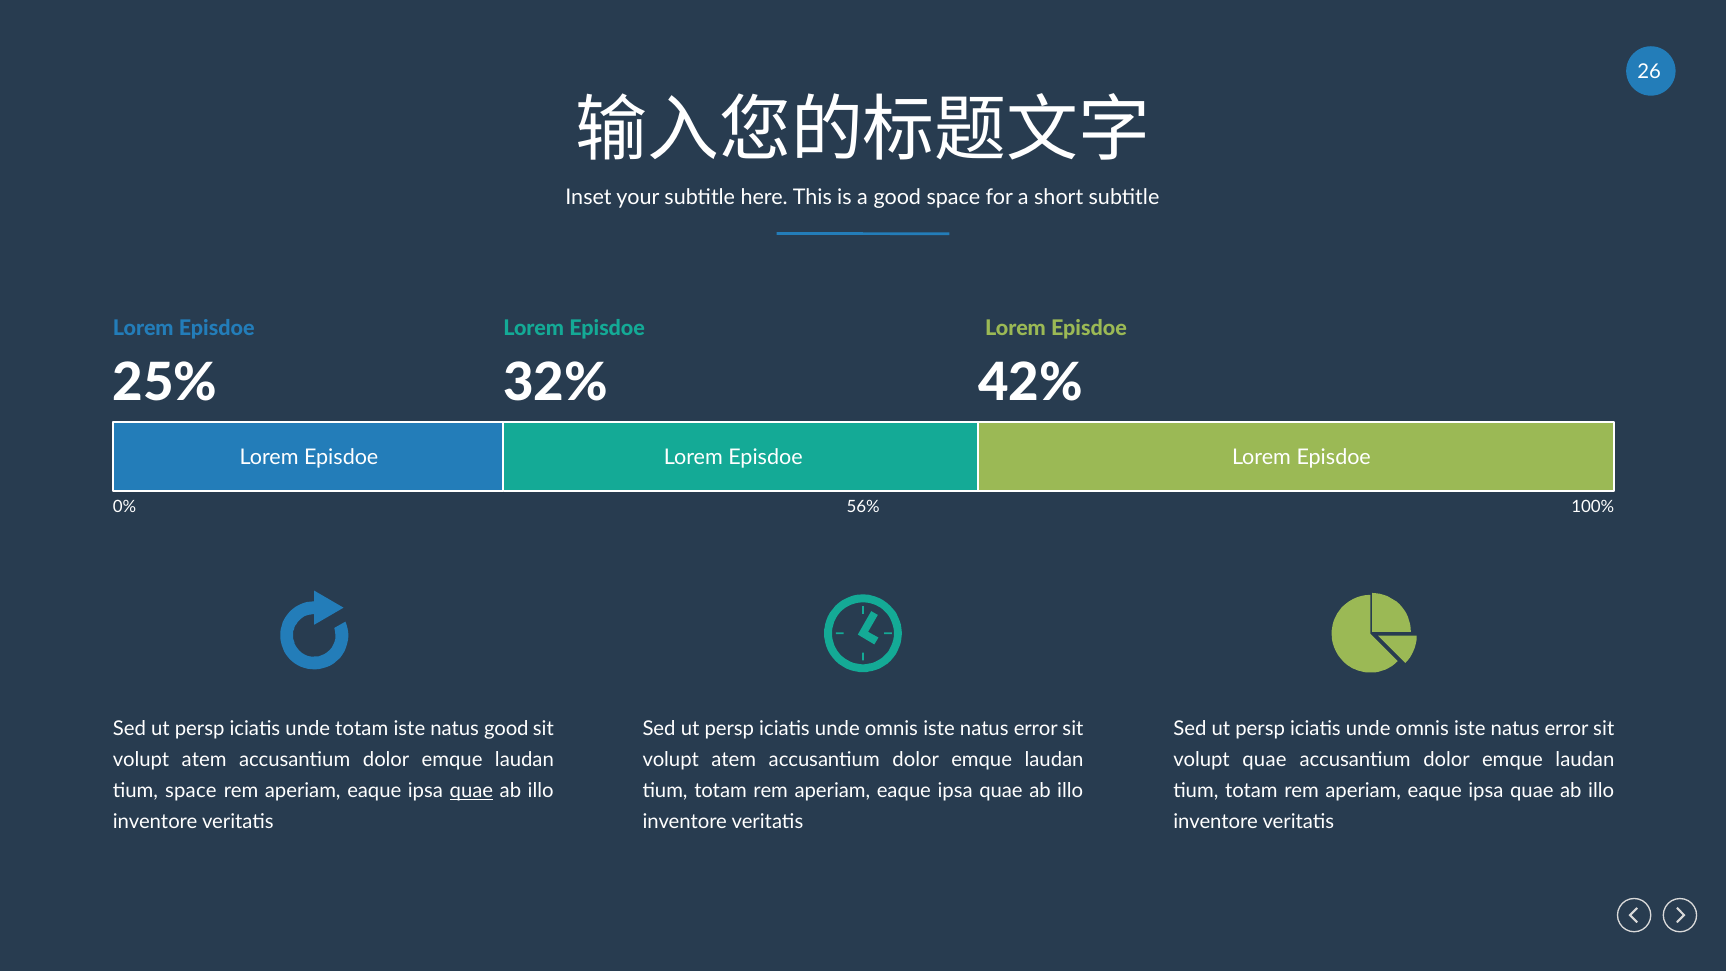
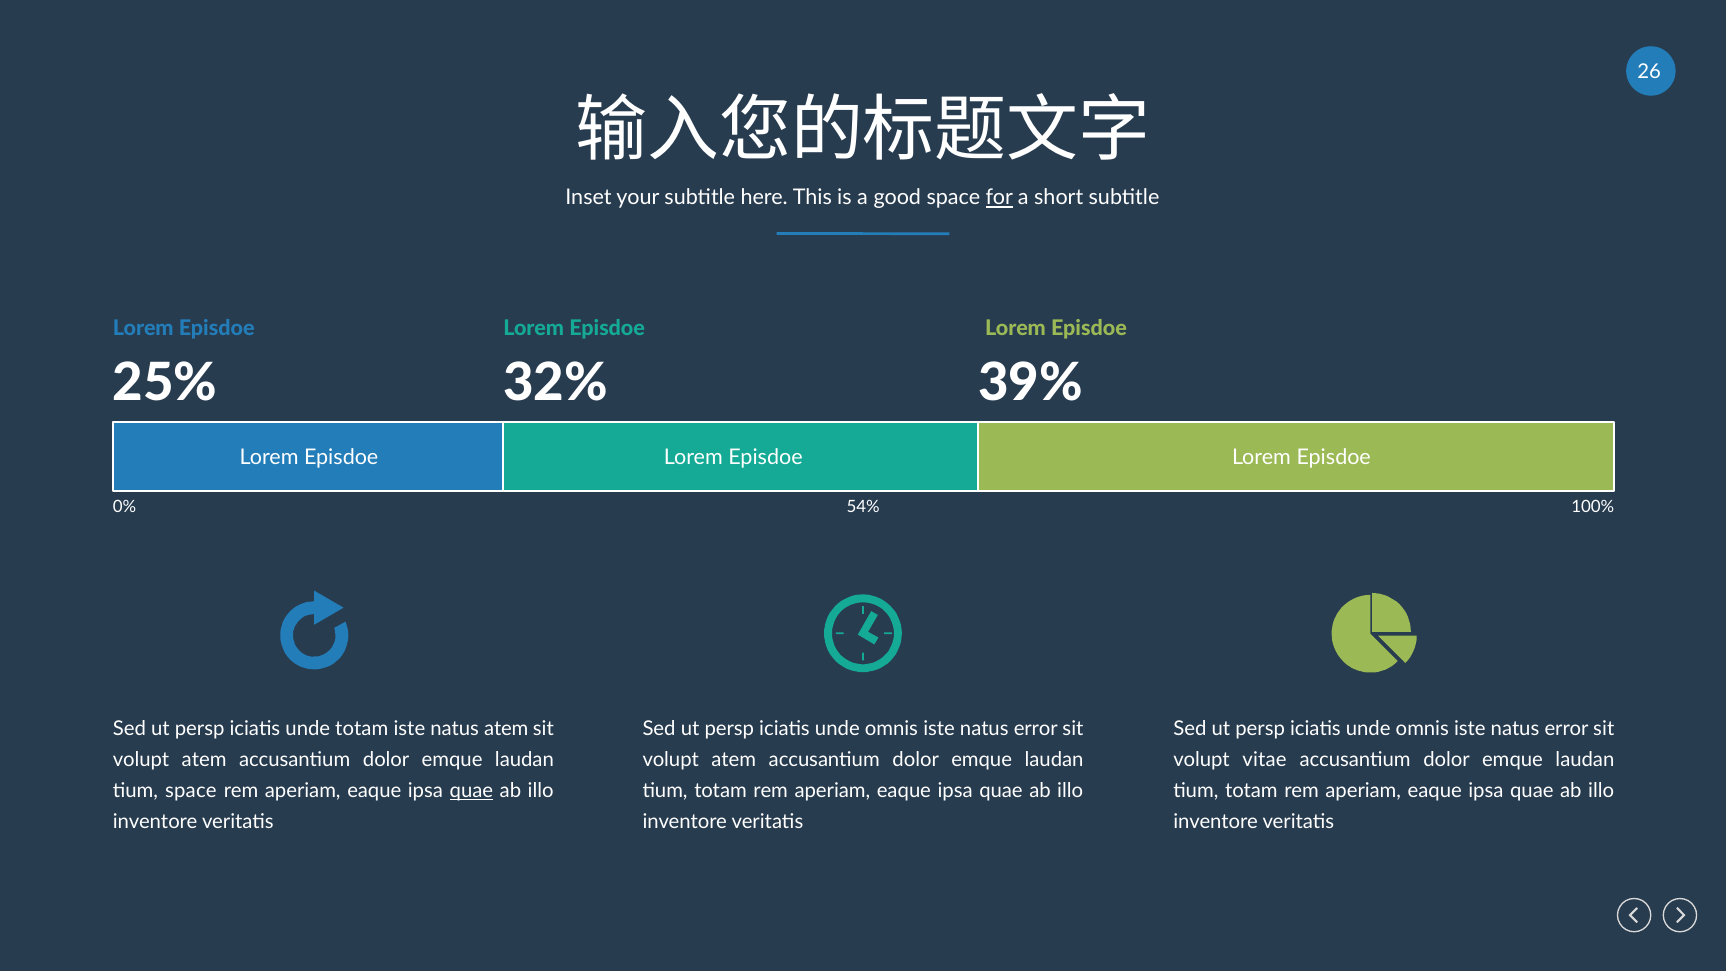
for underline: none -> present
42%: 42% -> 39%
56%: 56% -> 54%
natus good: good -> atem
volupt quae: quae -> vitae
